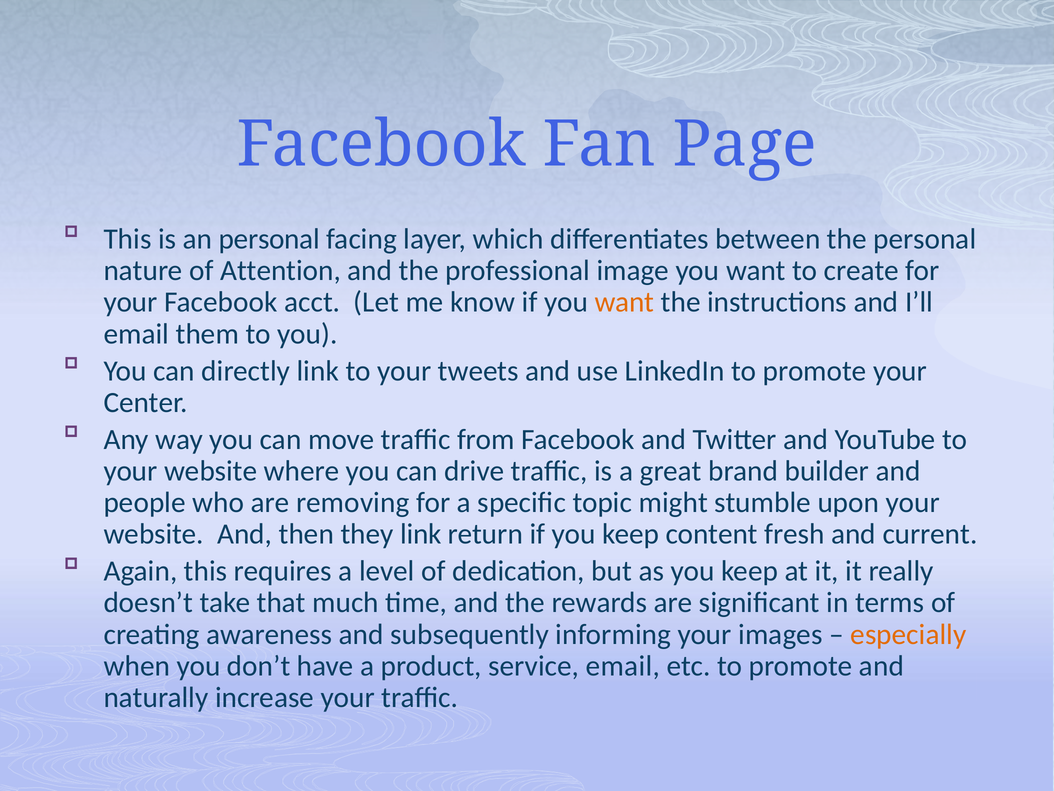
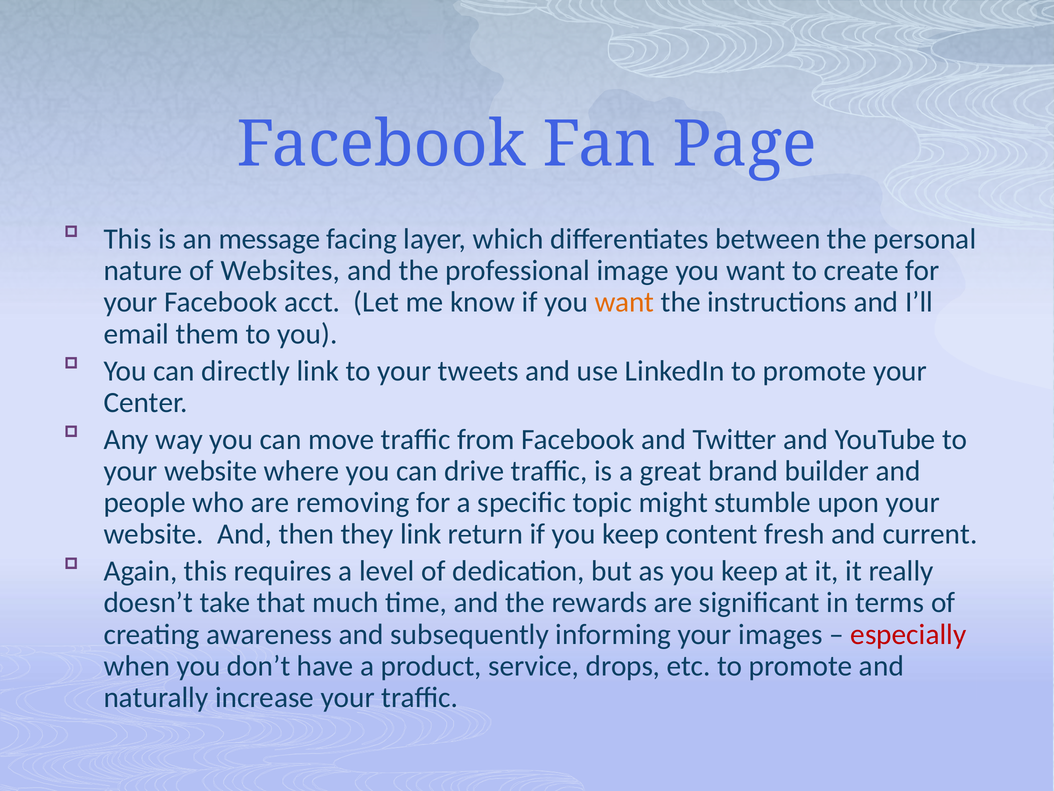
an personal: personal -> message
Attention: Attention -> Websites
especially colour: orange -> red
service email: email -> drops
